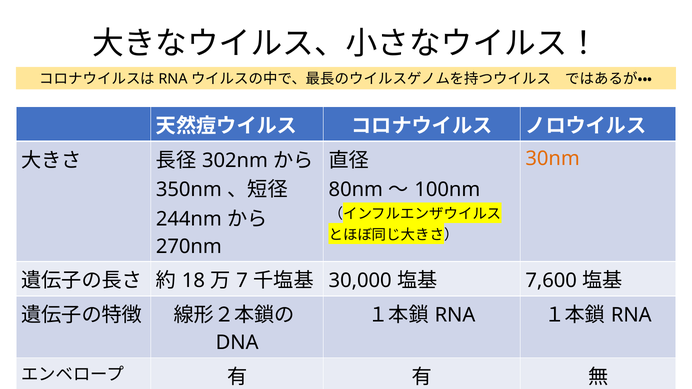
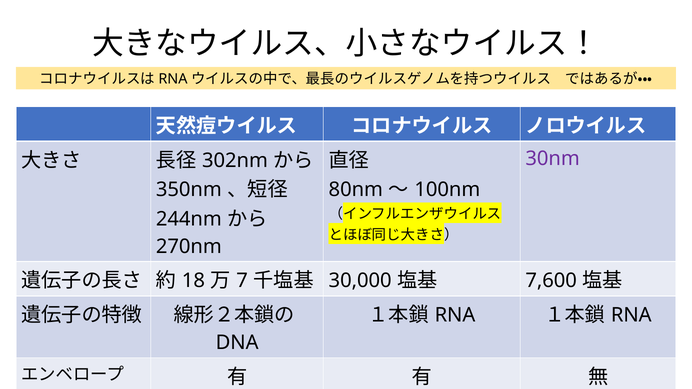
30nm colour: orange -> purple
